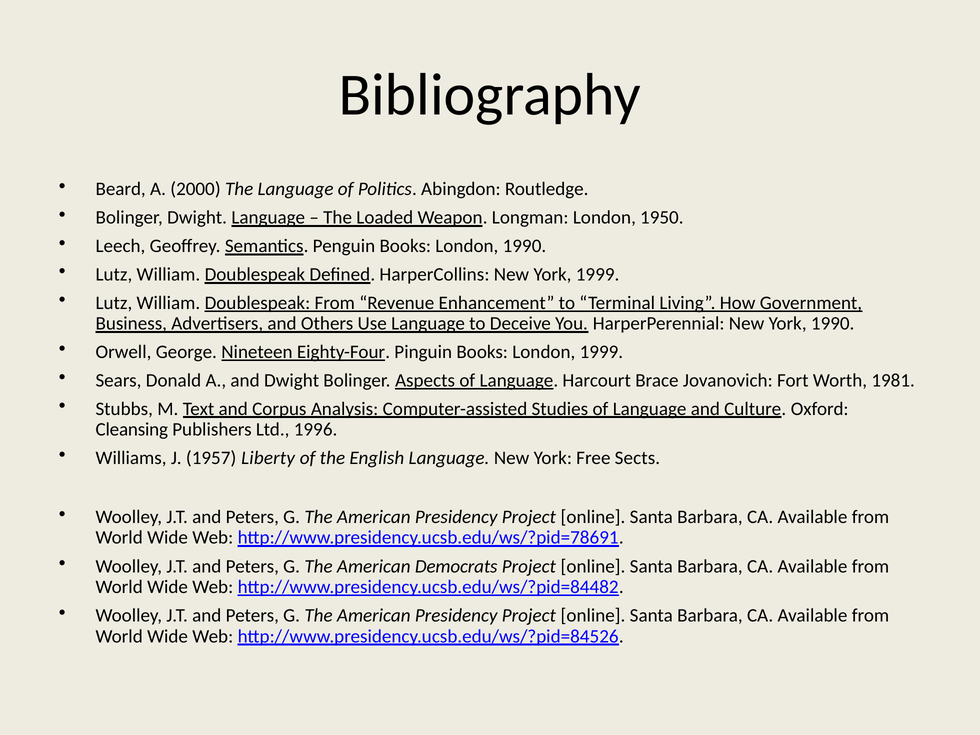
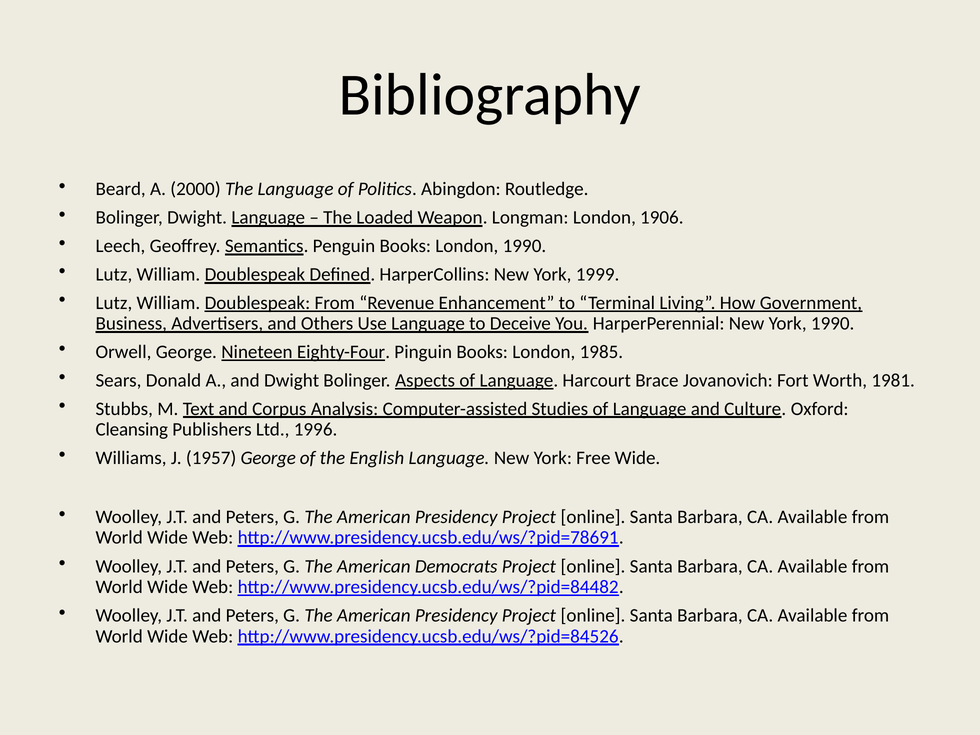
1950: 1950 -> 1906
London 1999: 1999 -> 1985
1957 Liberty: Liberty -> George
Free Sects: Sects -> Wide
